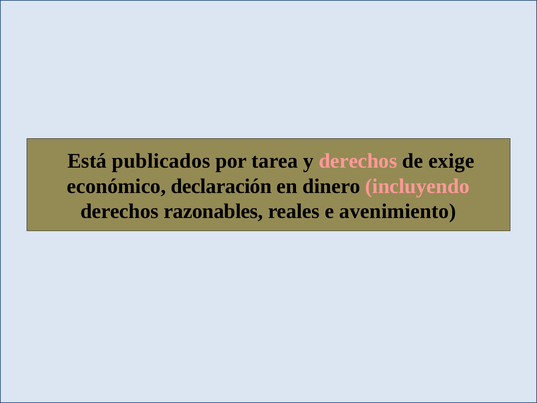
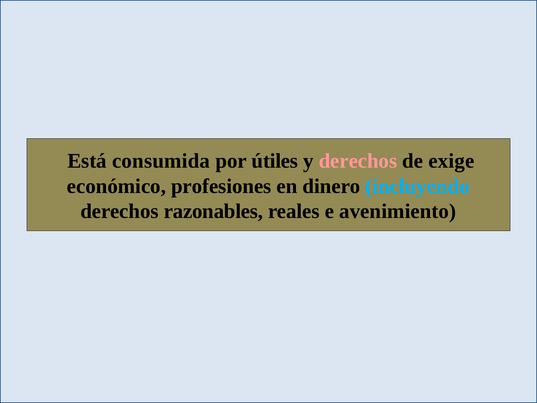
publicados: publicados -> consumida
tarea: tarea -> útiles
declaración: declaración -> profesiones
incluyendo colour: pink -> light blue
